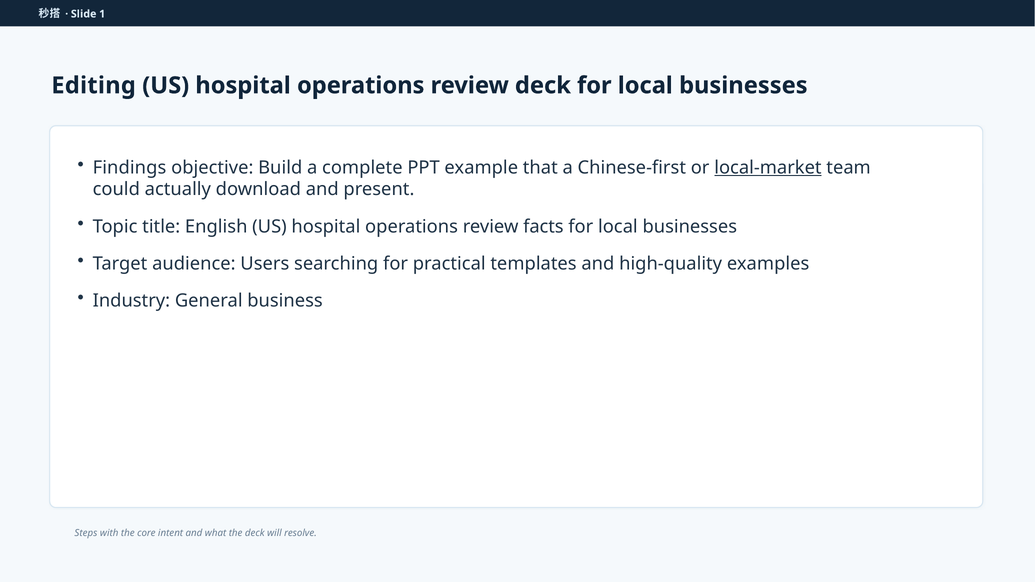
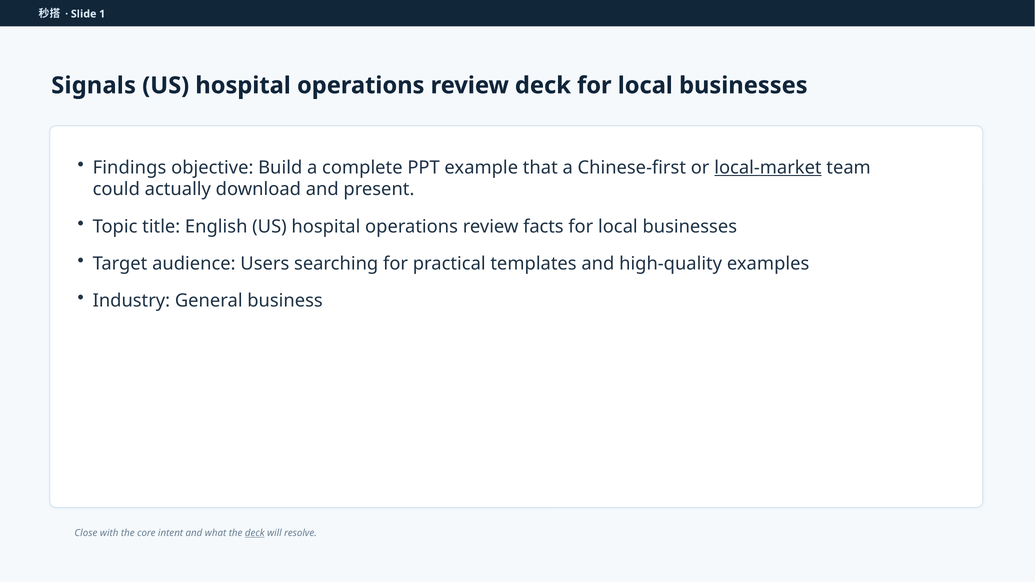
Editing: Editing -> Signals
Steps: Steps -> Close
deck at (255, 533) underline: none -> present
